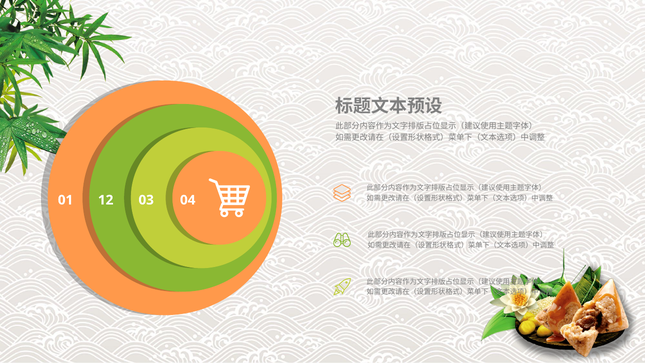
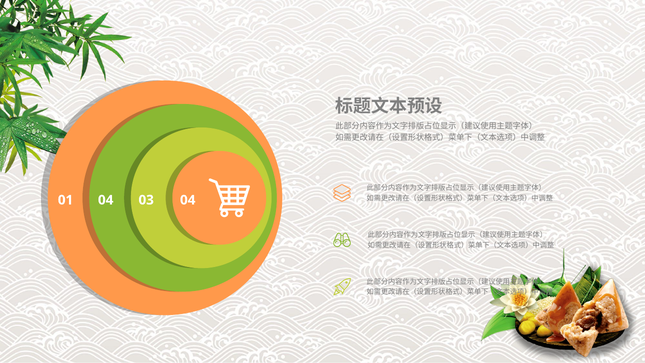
01 12: 12 -> 04
